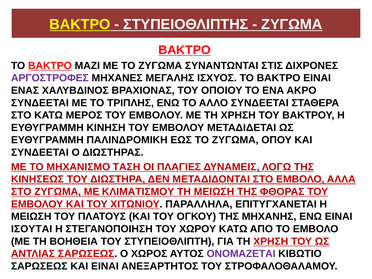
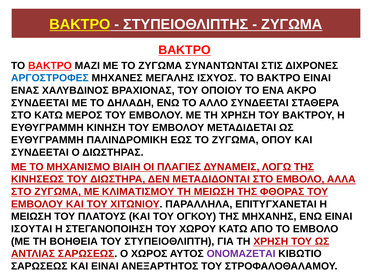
ΑΡΓΟΣΤΡΟΦΕΣ colour: purple -> blue
ΤΡΙΠΛΗΣ: ΤΡΙΠΛΗΣ -> ΔΗΛΑΔΗ
ΤΑΣΗ: ΤΑΣΗ -> ΒΙΑΙΗ
